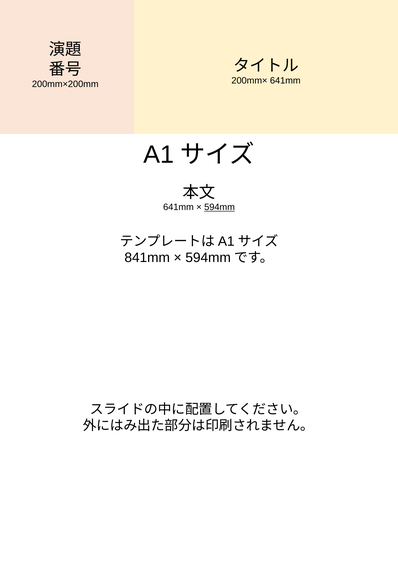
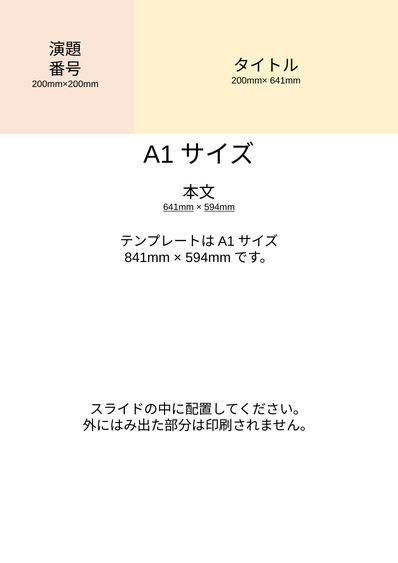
641mm at (178, 207) underline: none -> present
